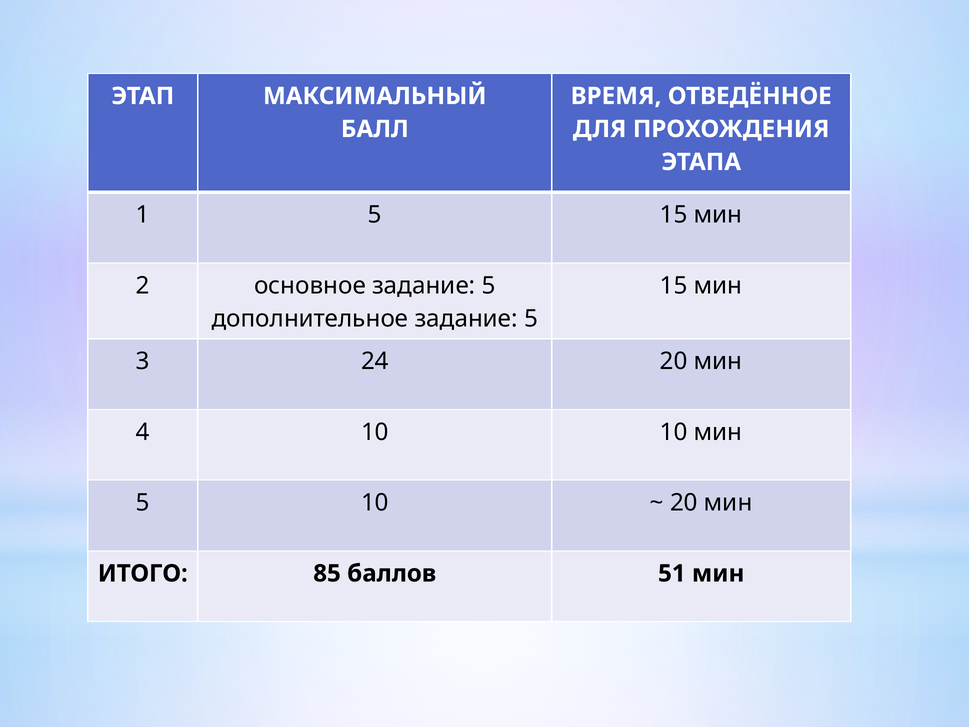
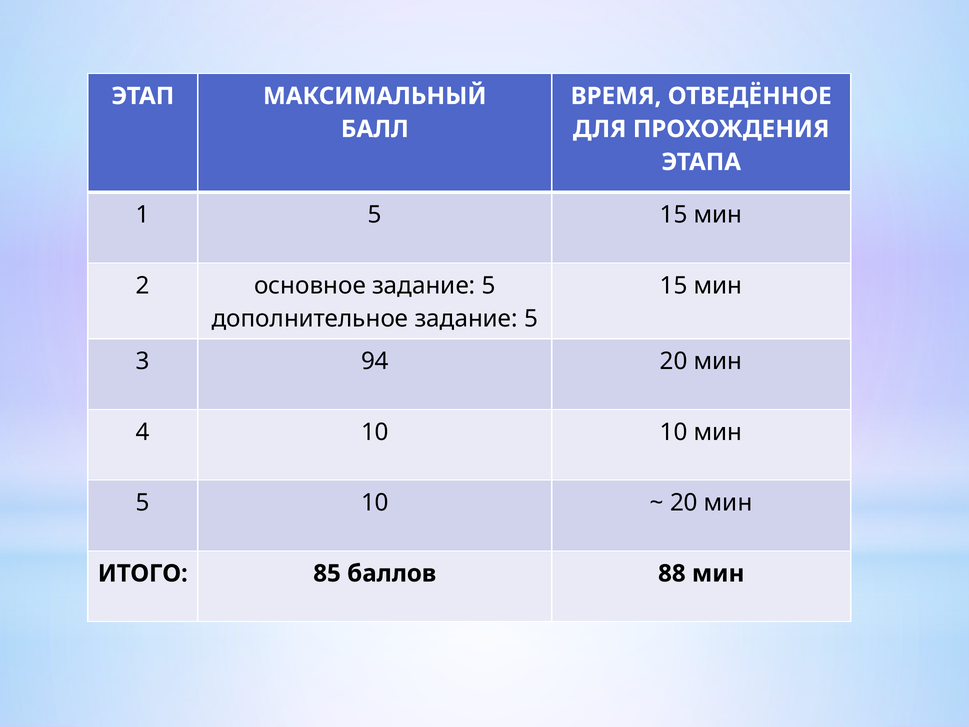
24: 24 -> 94
51: 51 -> 88
